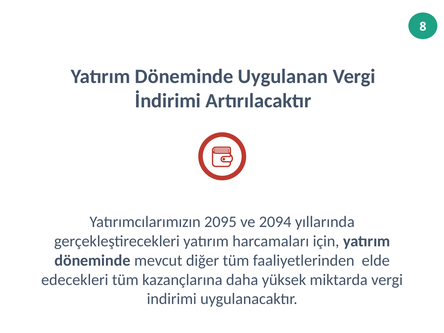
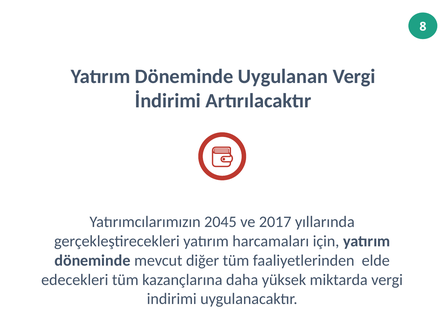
2095: 2095 -> 2045
2094: 2094 -> 2017
